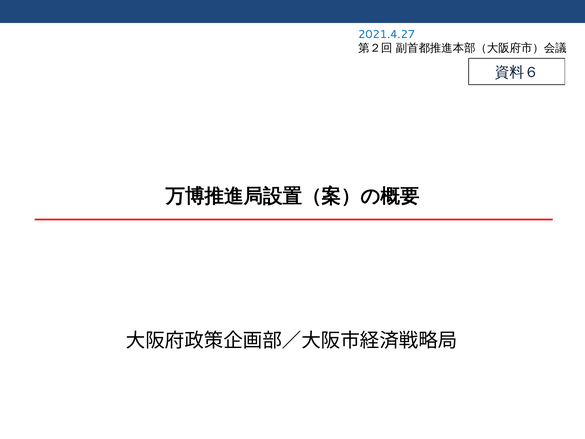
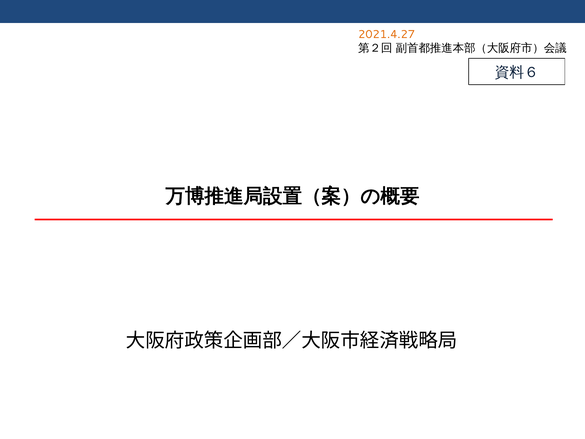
2021.4.27 colour: blue -> orange
